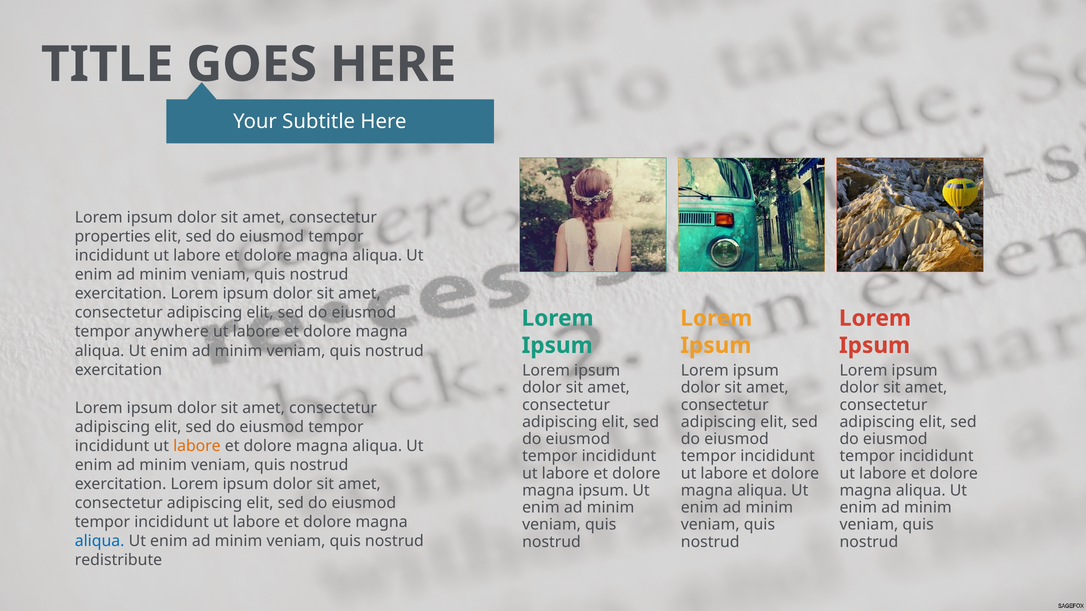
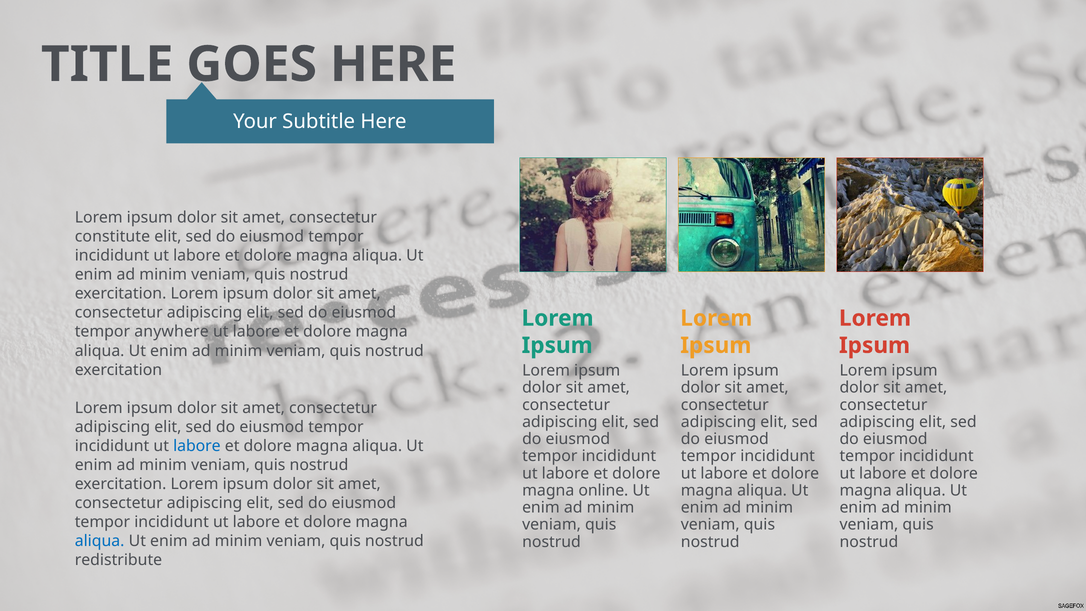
properties: properties -> constitute
labore at (197, 446) colour: orange -> blue
magna ipsum: ipsum -> online
